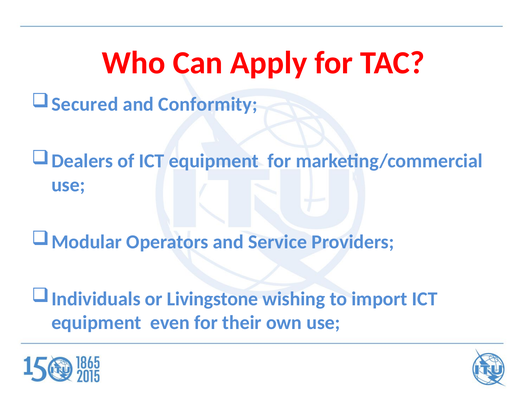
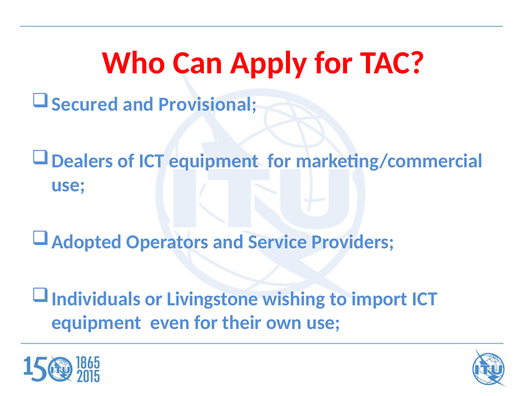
Conformity: Conformity -> Provisional
Modular: Modular -> Adopted
